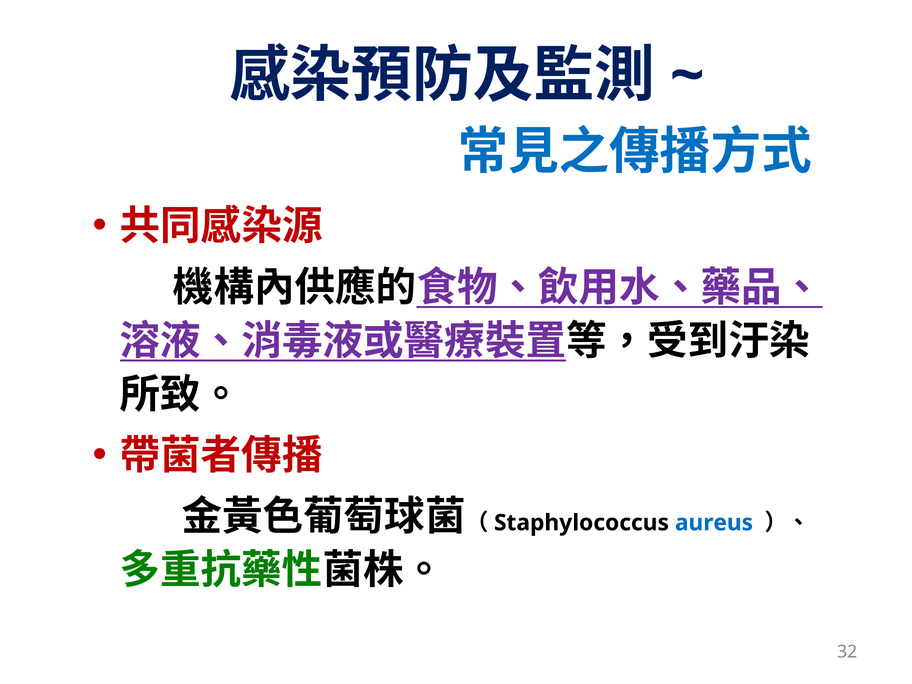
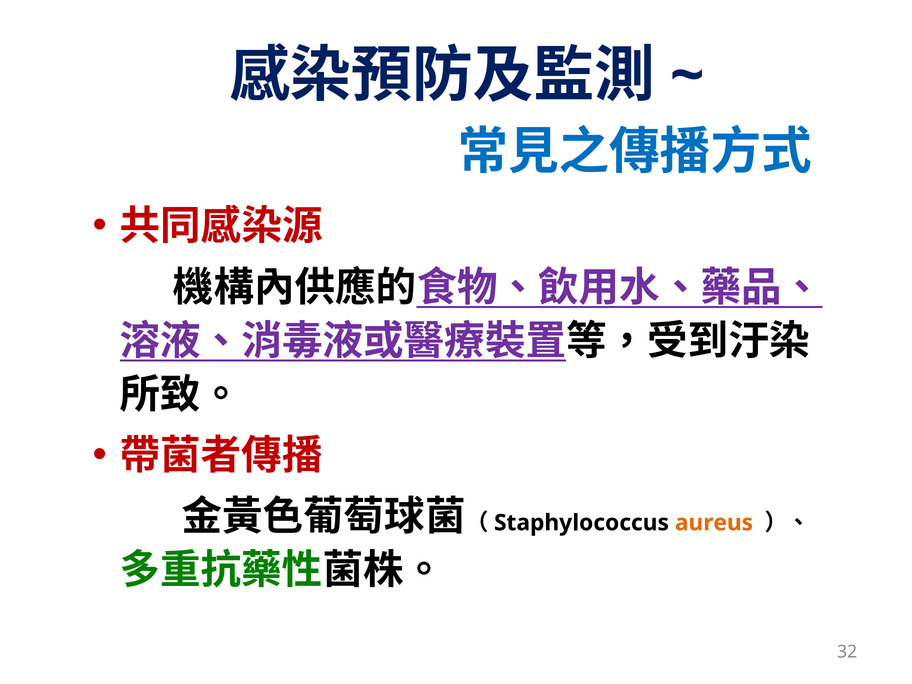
aureus colour: blue -> orange
